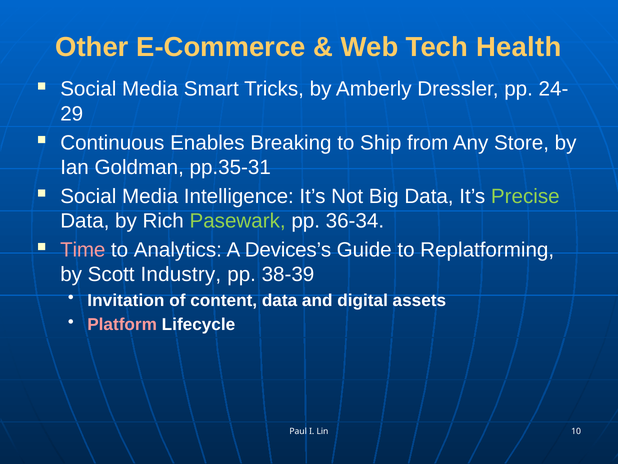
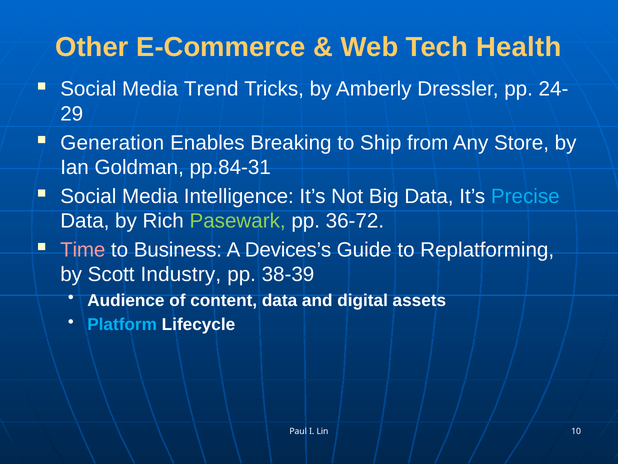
Smart: Smart -> Trend
Continuous: Continuous -> Generation
pp.35-31: pp.35-31 -> pp.84-31
Precise colour: light green -> light blue
36-34: 36-34 -> 36-72
Analytics: Analytics -> Business
Invitation: Invitation -> Audience
Platform colour: pink -> light blue
